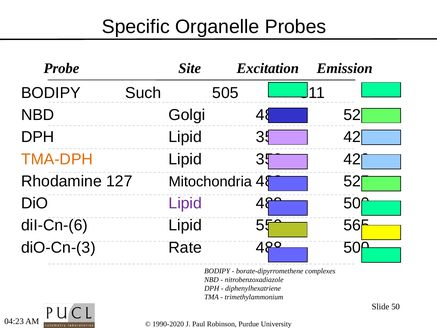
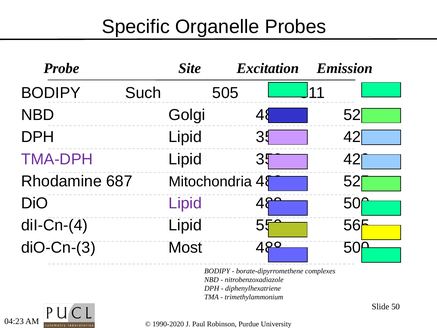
TMA-DPH colour: orange -> purple
127: 127 -> 687
diI-Cn-(6: diI-Cn-(6 -> diI-Cn-(4
Rate: Rate -> Most
